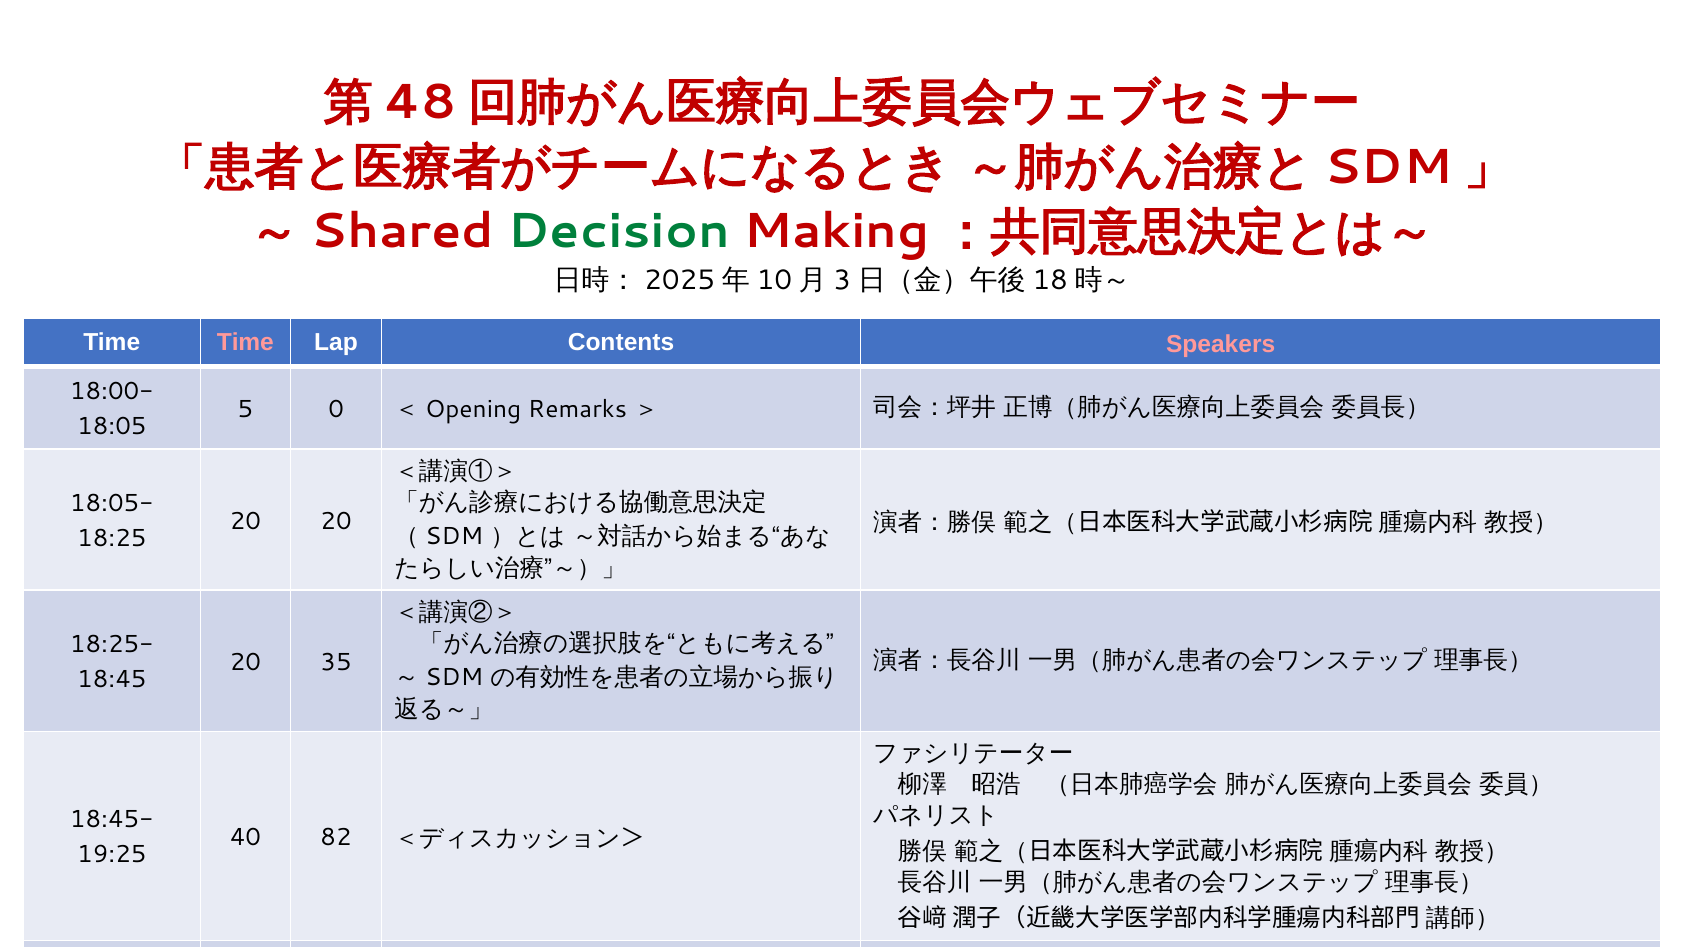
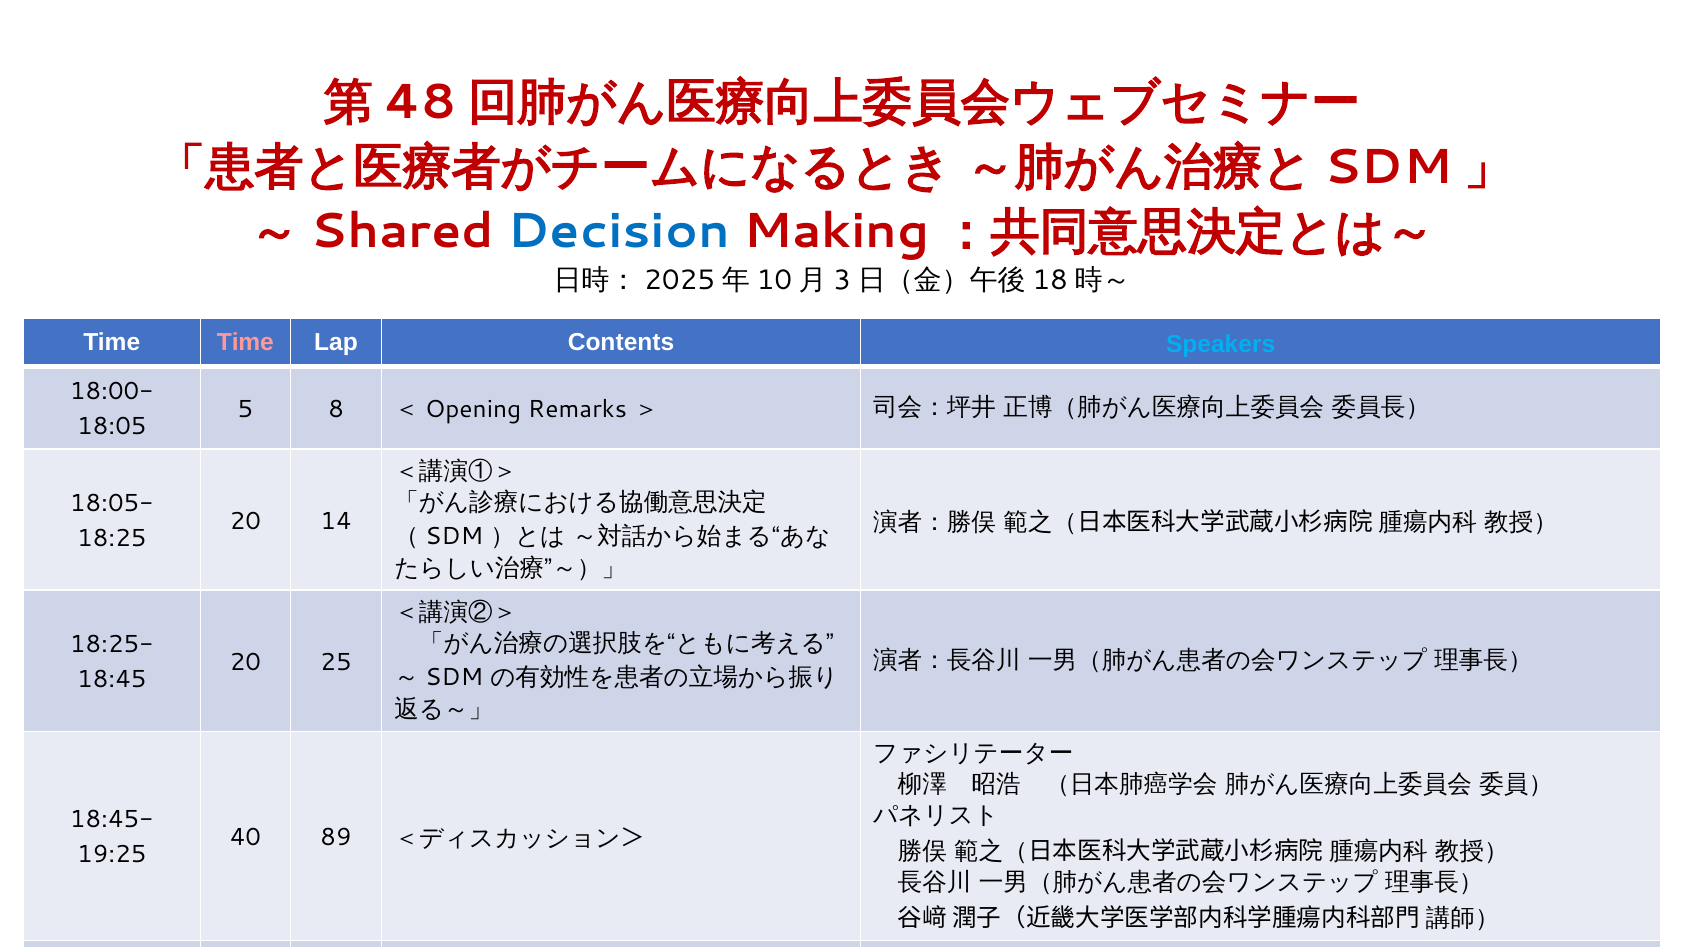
Decision colour: green -> blue
Speakers colour: pink -> light blue
0: 0 -> 8
20 20: 20 -> 14
35: 35 -> 25
82: 82 -> 89
